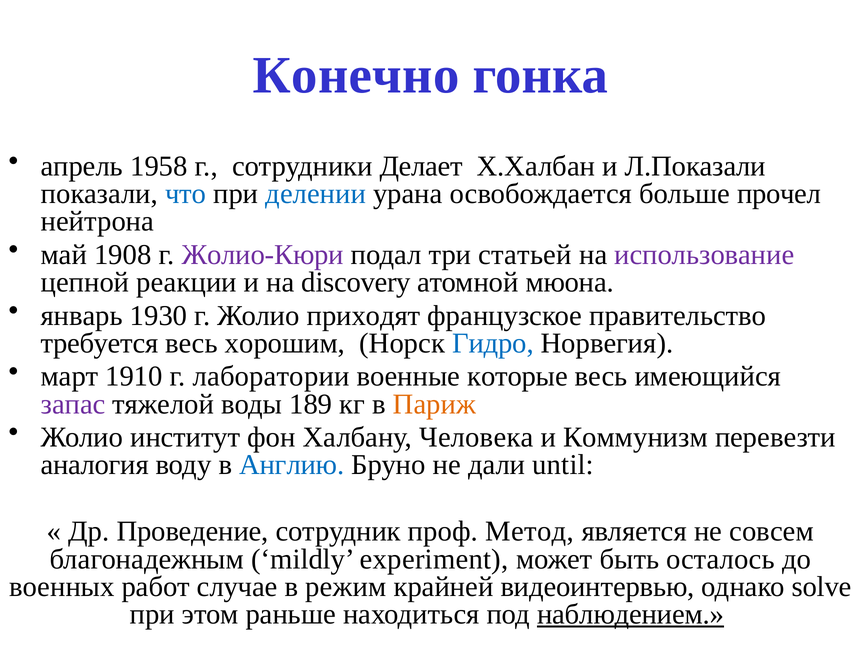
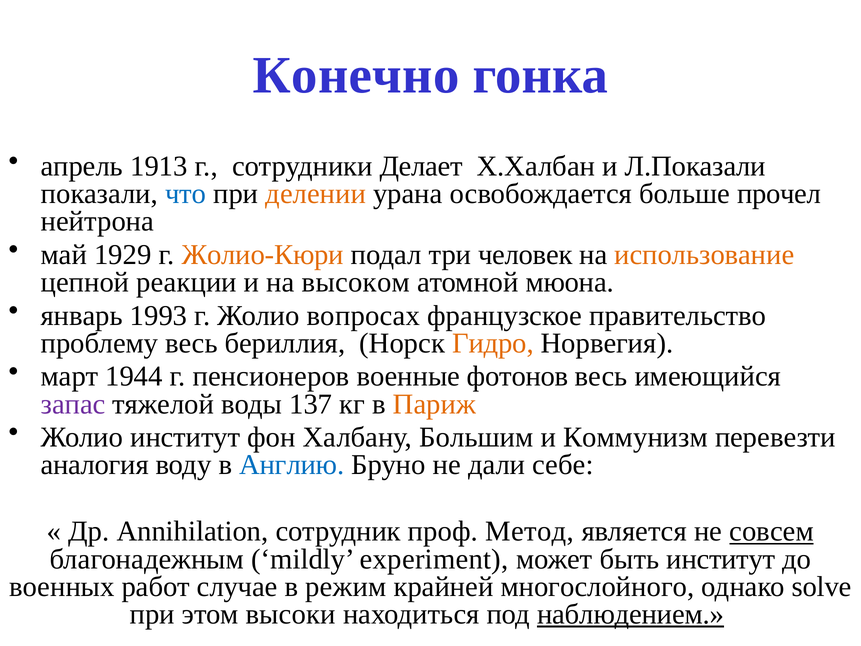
1958: 1958 -> 1913
делении colour: blue -> orange
1908: 1908 -> 1929
Жолио-Кюри colour: purple -> orange
статьей: статьей -> человек
использование colour: purple -> orange
discovery: discovery -> высоком
1930: 1930 -> 1993
приходят: приходят -> вопросах
требуется: требуется -> проблему
хорошим: хорошим -> бериллия
Гидро colour: blue -> orange
1910: 1910 -> 1944
лаборатории: лаборатории -> пенсионеров
которые: которые -> фотонов
189: 189 -> 137
Человека: Человека -> Большим
until: until -> себе
Проведение: Проведение -> Annihilation
совсем underline: none -> present
быть осталось: осталось -> институт
видеоинтервью: видеоинтервью -> многослойного
раньше: раньше -> высоки
